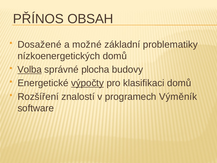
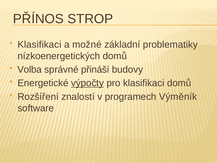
OBSAH: OBSAH -> STROP
Dosažené at (39, 44): Dosažené -> Klasifikaci
Volba underline: present -> none
plocha: plocha -> přináší
